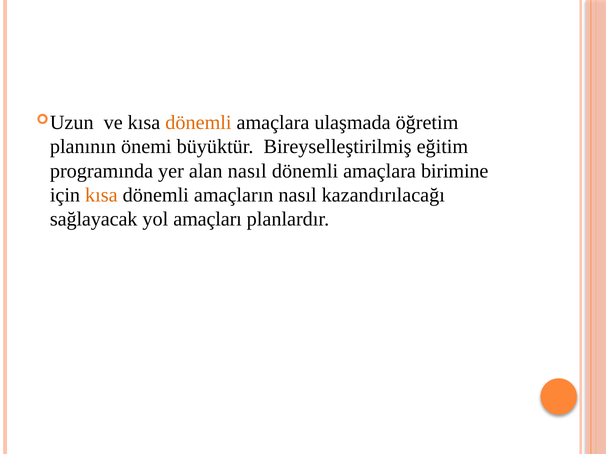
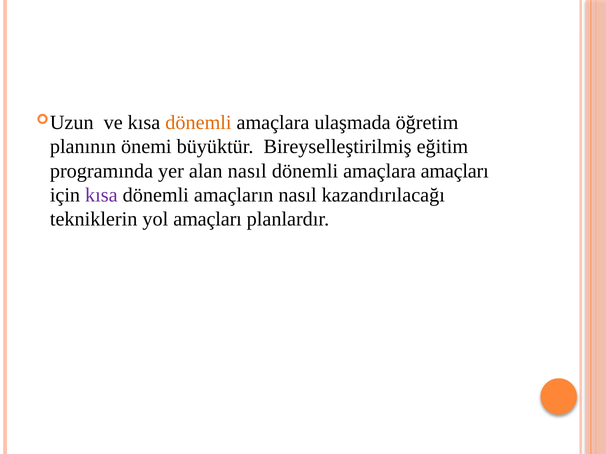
amaçlara birimine: birimine -> amaçları
kısa at (101, 195) colour: orange -> purple
sağlayacak: sağlayacak -> tekniklerin
